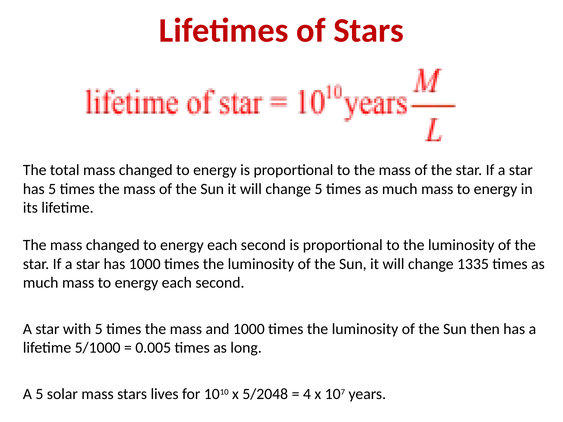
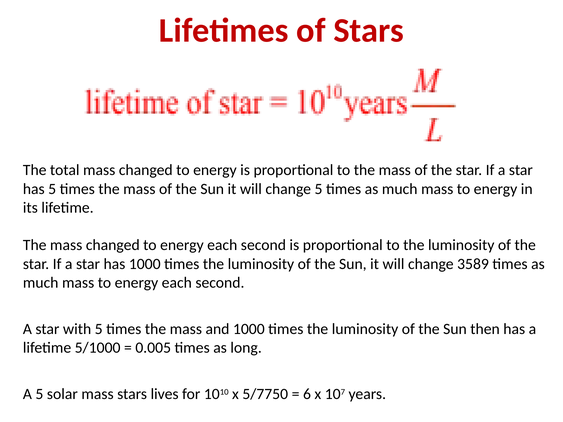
1335: 1335 -> 3589
5/2048: 5/2048 -> 5/7750
4: 4 -> 6
